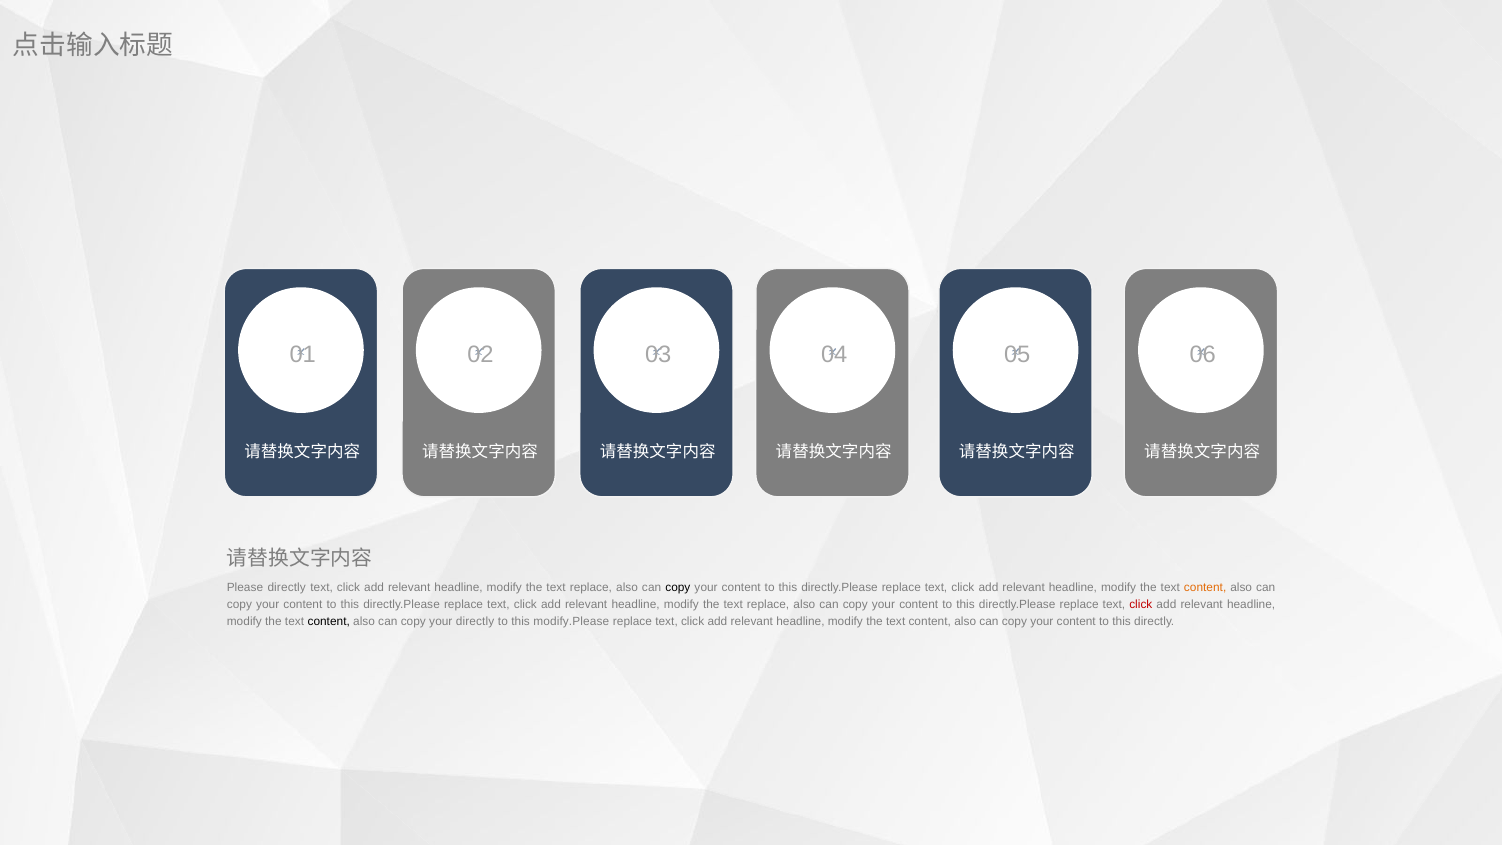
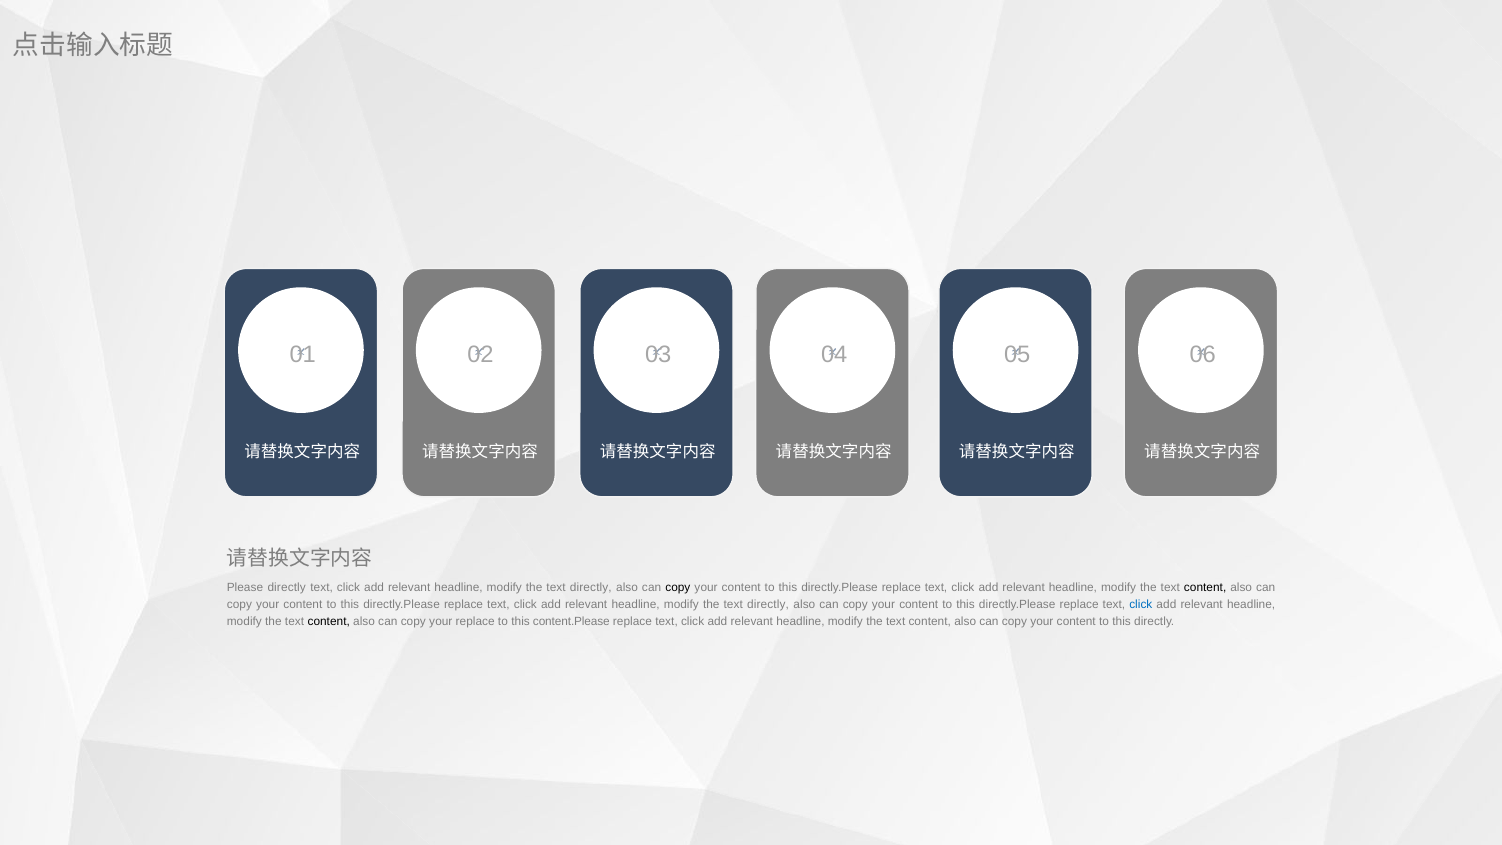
replace at (591, 588): replace -> directly
content at (1205, 588) colour: orange -> black
replace at (768, 605): replace -> directly
click at (1141, 605) colour: red -> blue
your directly: directly -> replace
modify.Please: modify.Please -> content.Please
